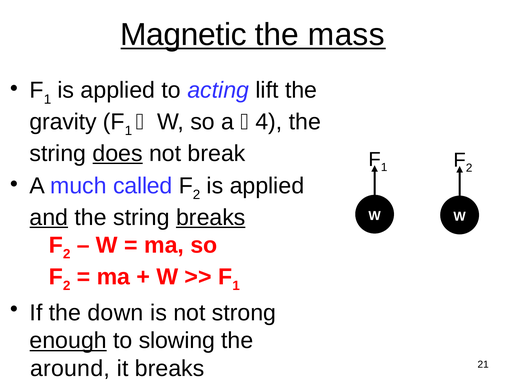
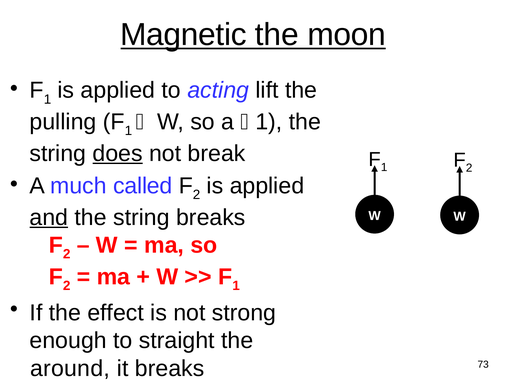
mass: mass -> moon
gravity: gravity -> pulling
4 at (269, 122): 4 -> 1
breaks at (211, 217) underline: present -> none
down: down -> effect
enough underline: present -> none
slowing: slowing -> straight
21: 21 -> 73
